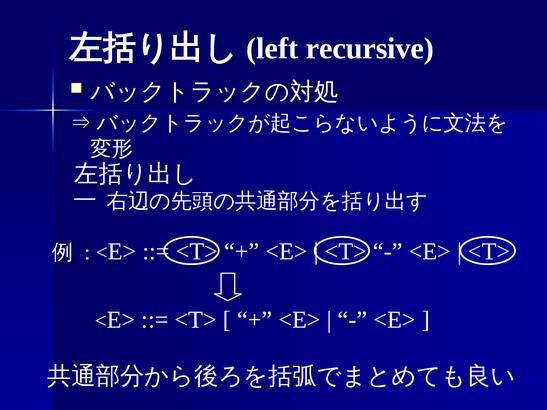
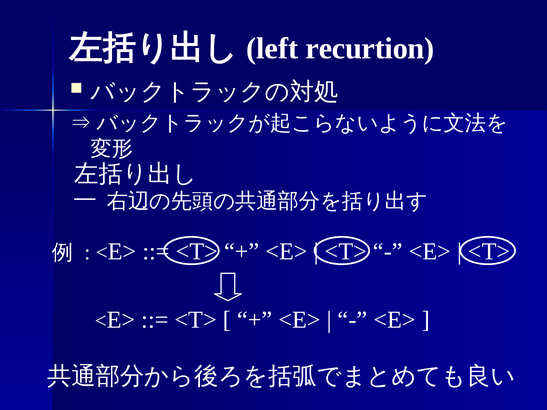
recursive: recursive -> recurtion
